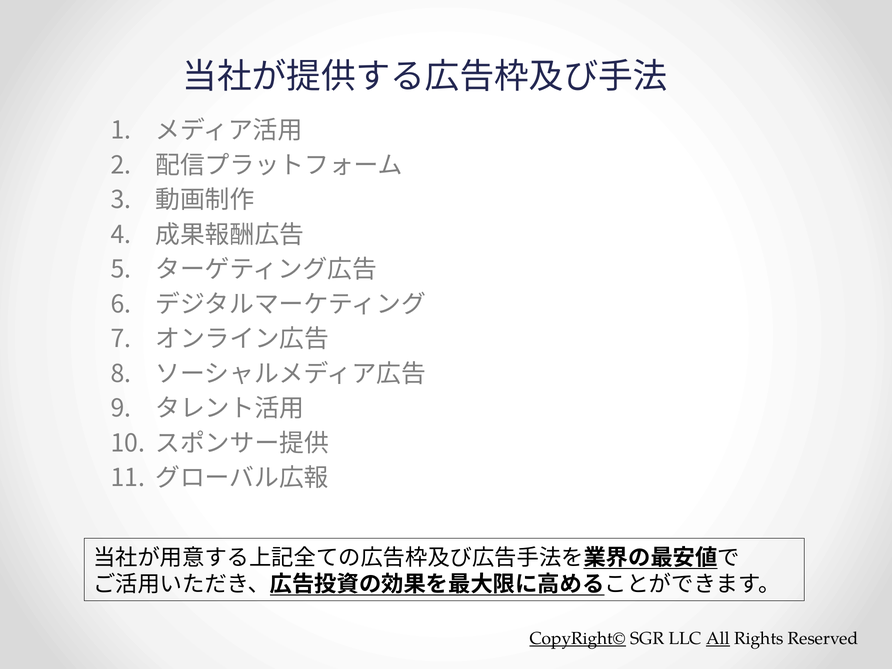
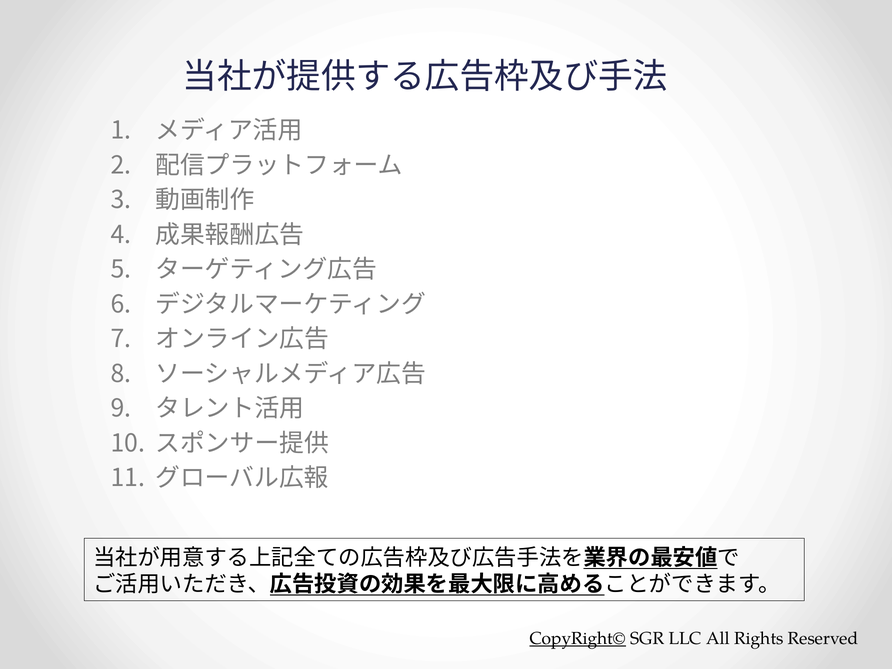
All underline: present -> none
